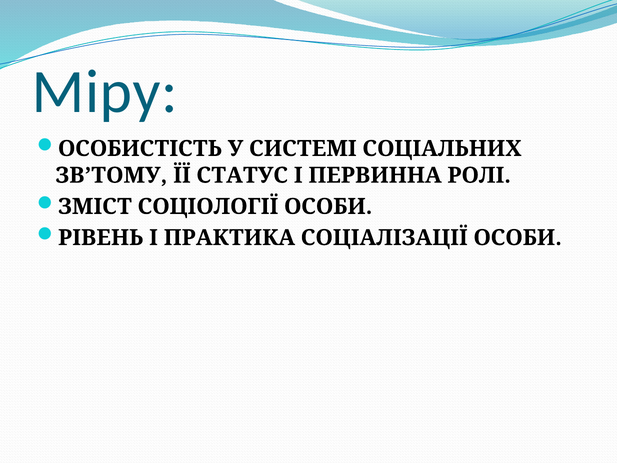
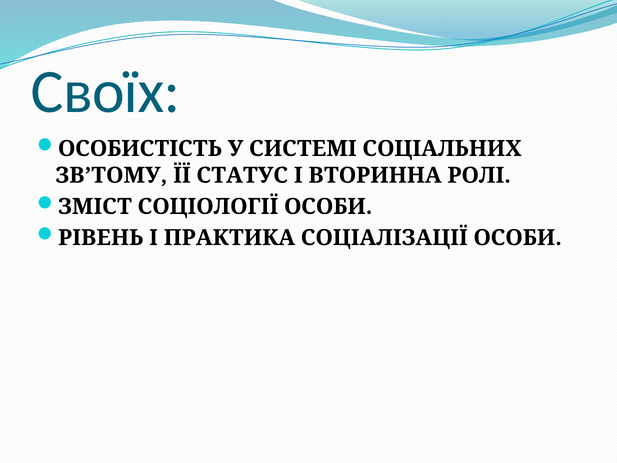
Міру: Міру -> Своїх
ПЕРВИННА: ПЕРВИННА -> ВТОРИННА
